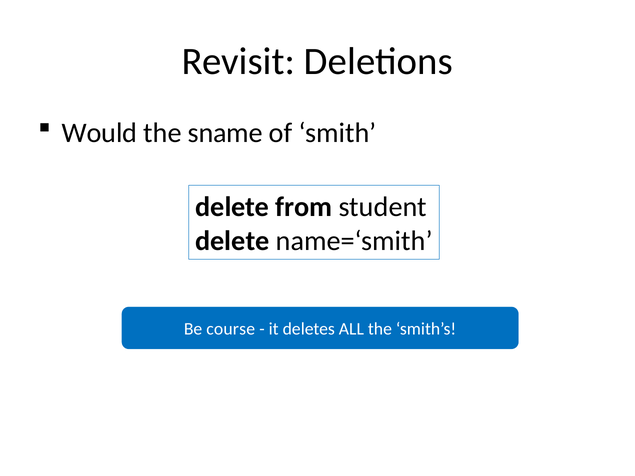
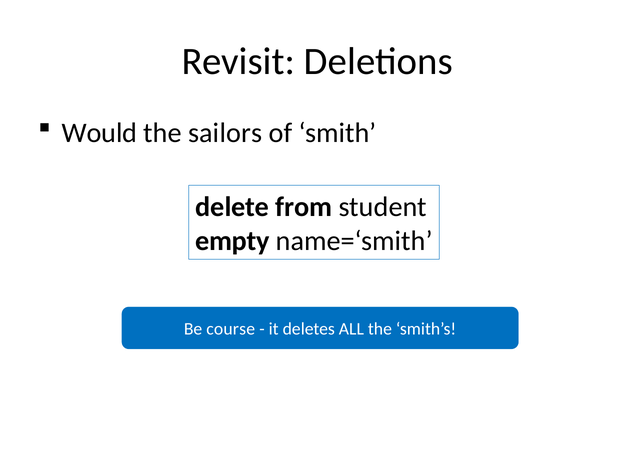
sname: sname -> sailors
delete at (232, 241): delete -> empty
